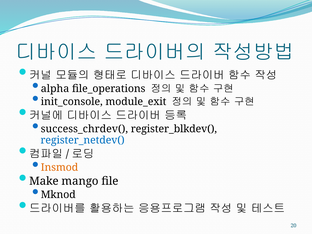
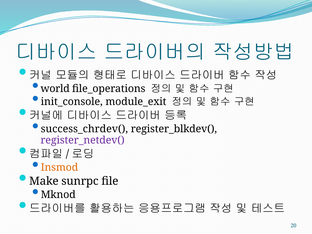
alpha: alpha -> world
register_netdev( colour: blue -> purple
mango: mango -> sunrpc
